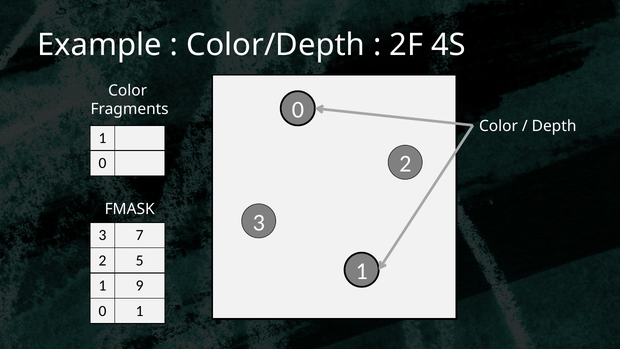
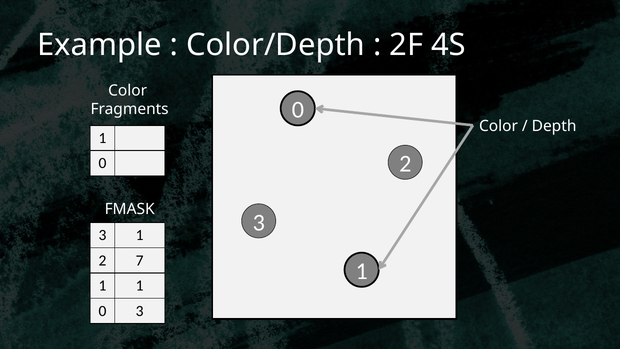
3 7: 7 -> 1
5: 5 -> 7
1 9: 9 -> 1
1 at (140, 311): 1 -> 3
